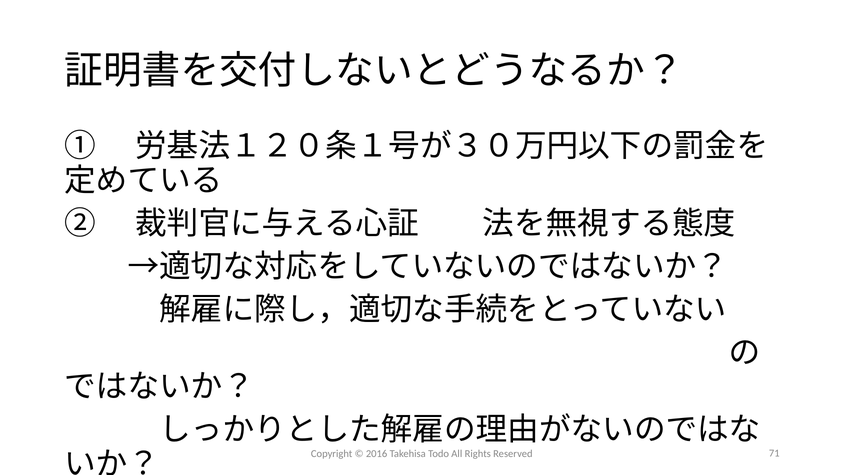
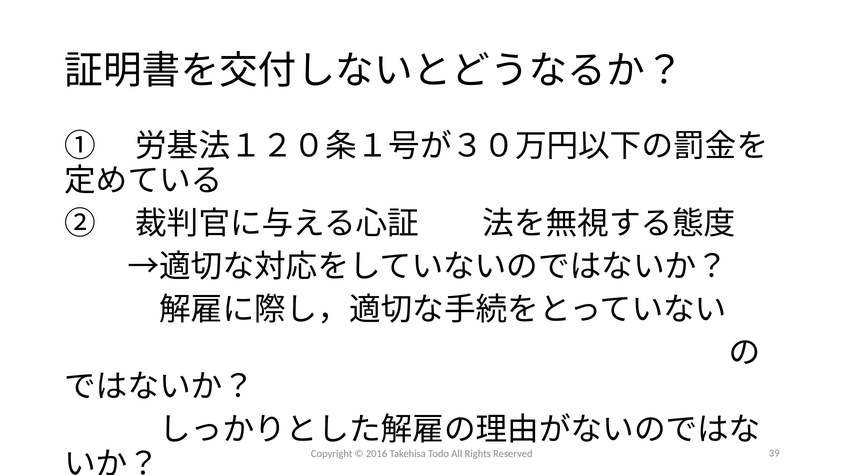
71: 71 -> 39
